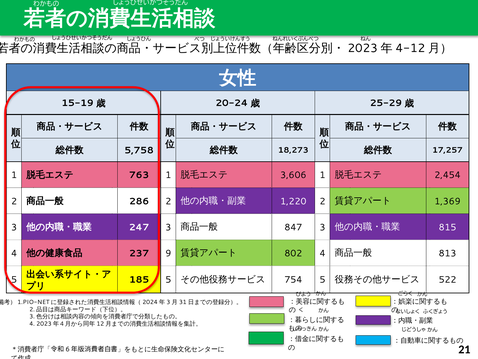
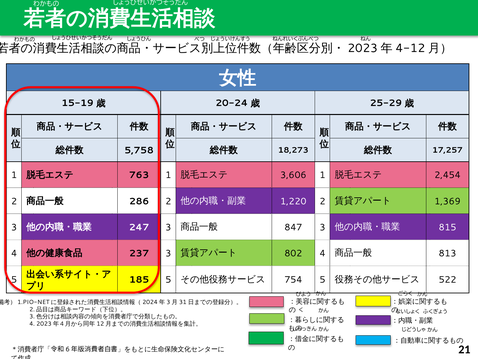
9 at (168, 253): 9 -> 3
